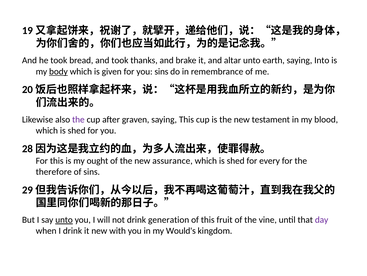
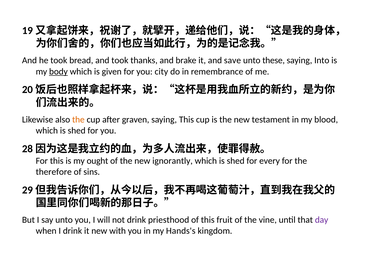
altar: altar -> save
earth: earth -> these
you sins: sins -> city
the at (78, 119) colour: purple -> orange
assurance: assurance -> ignorantly
unto at (64, 219) underline: present -> none
generation: generation -> priesthood
Would's: Would's -> Hands's
